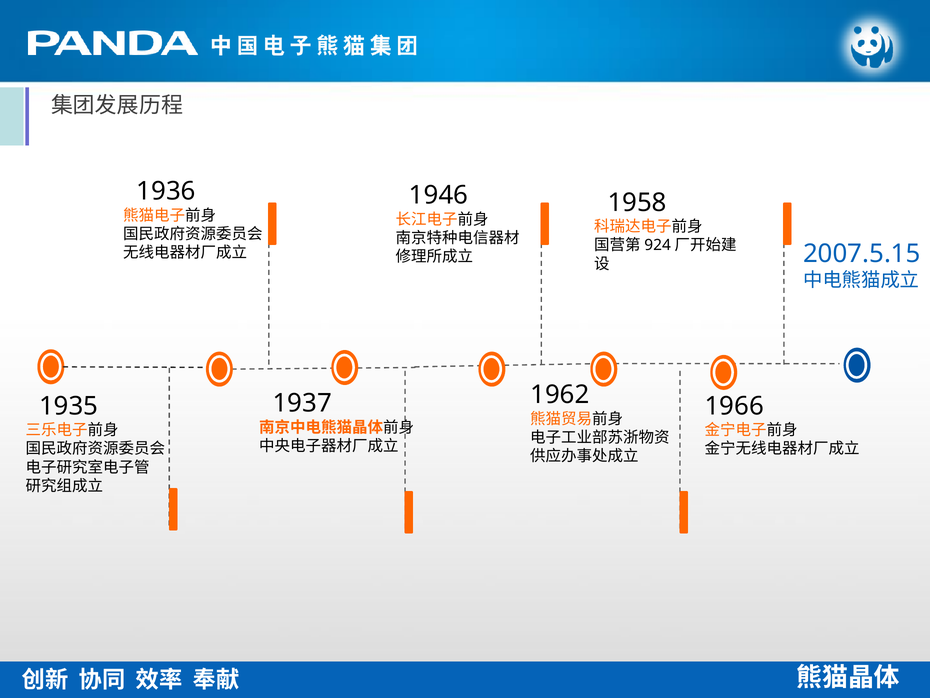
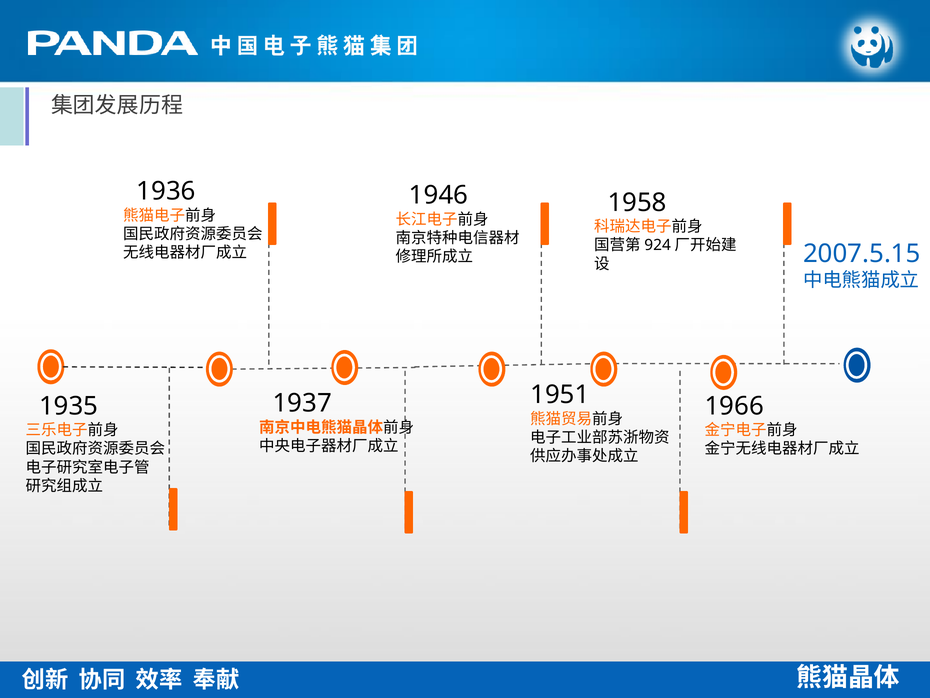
1962: 1962 -> 1951
